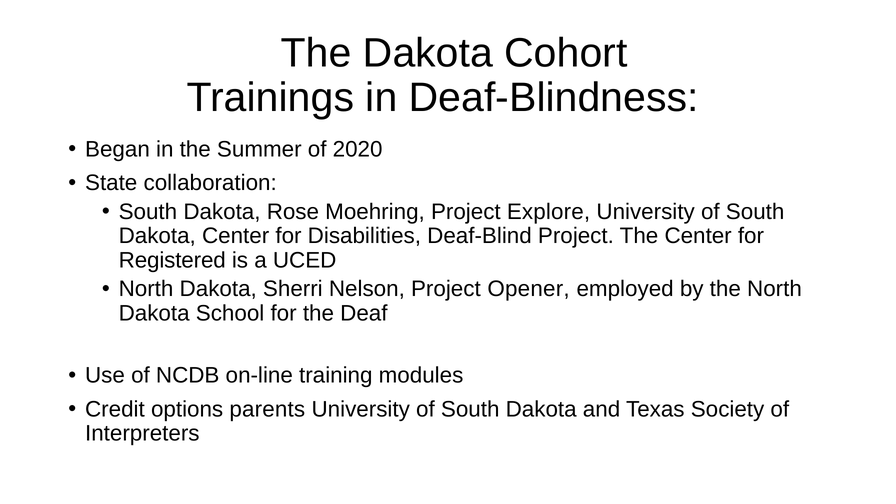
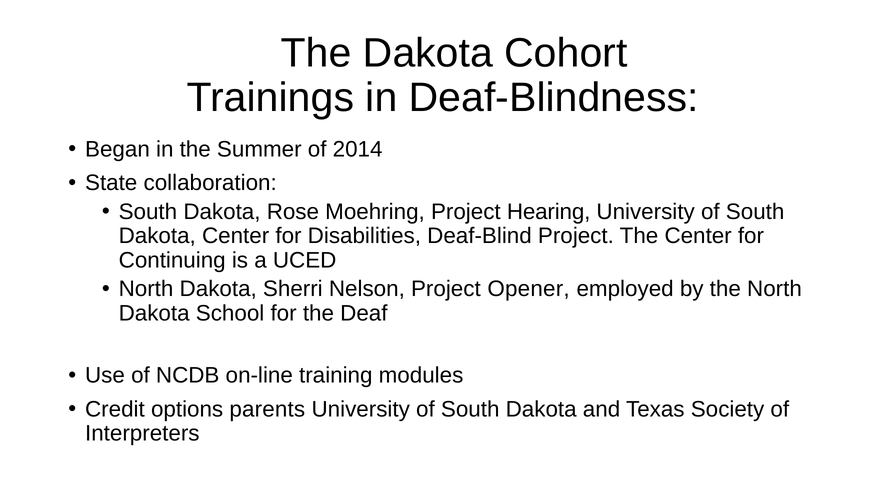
2020: 2020 -> 2014
Explore: Explore -> Hearing
Registered: Registered -> Continuing
